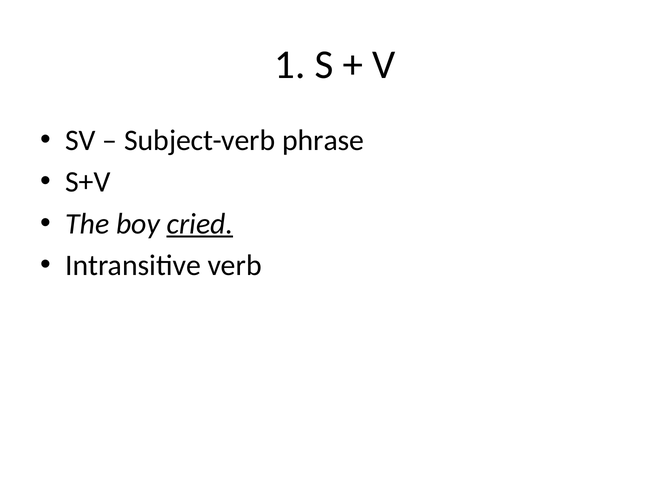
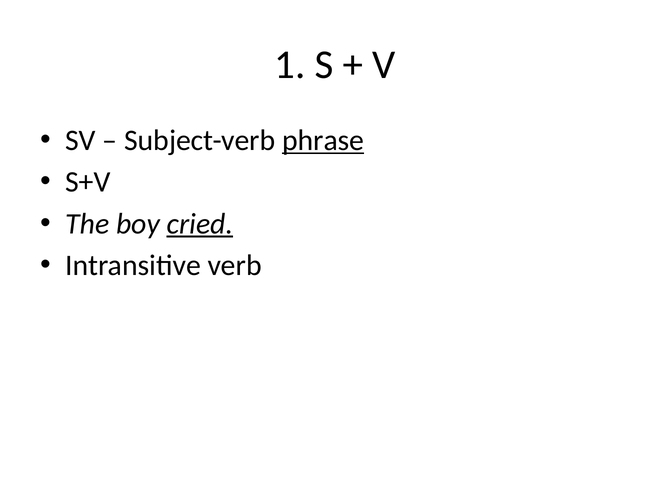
phrase underline: none -> present
